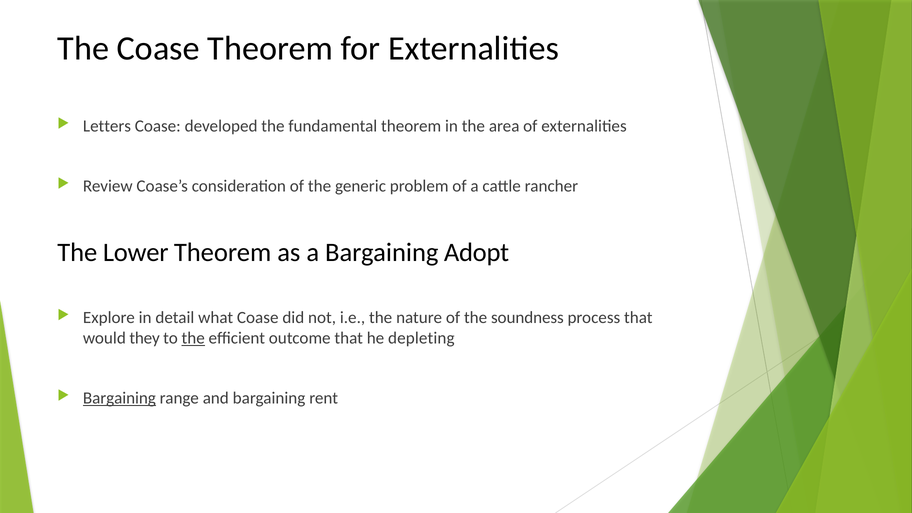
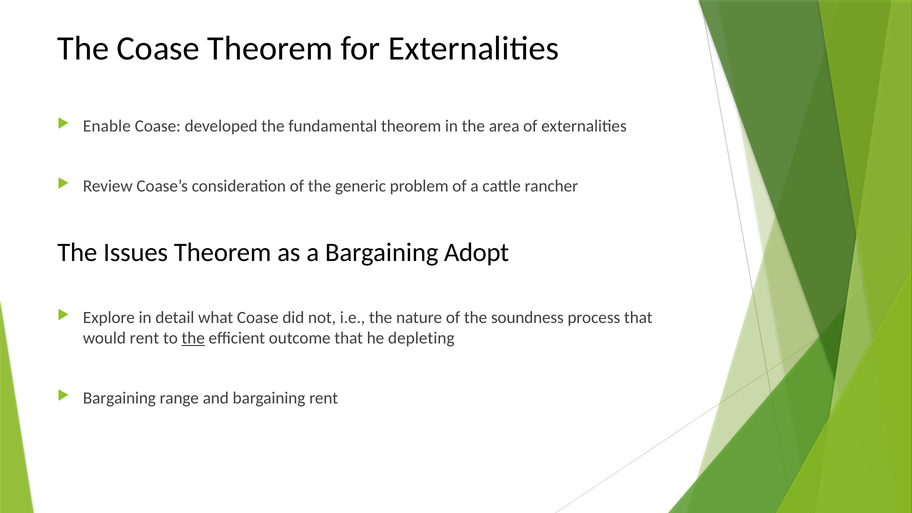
Letters: Letters -> Enable
Lower: Lower -> Issues
would they: they -> rent
Bargaining at (119, 398) underline: present -> none
